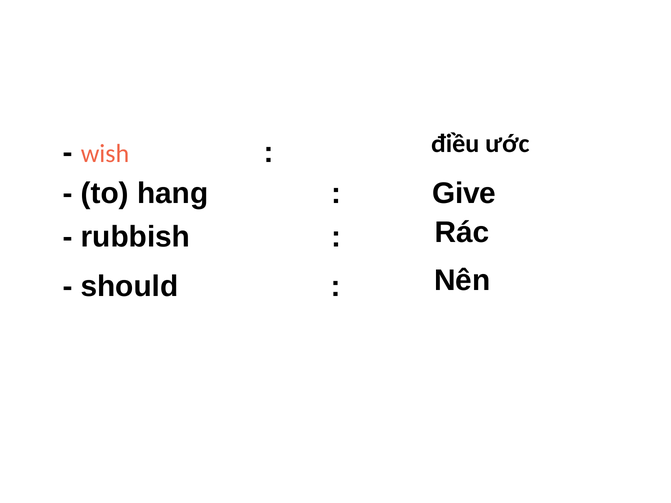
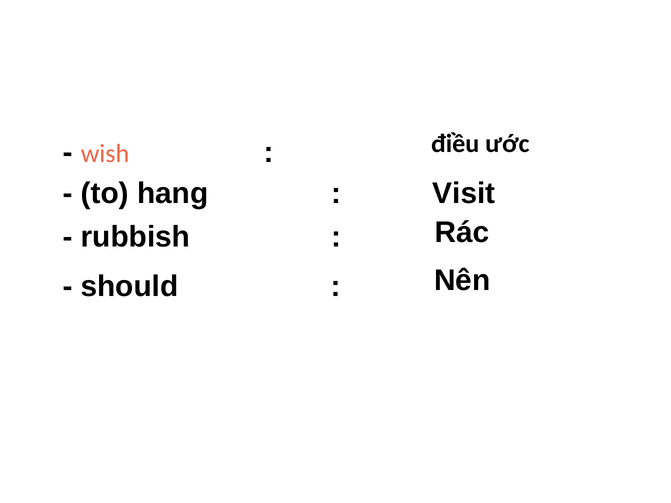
Give: Give -> Visit
